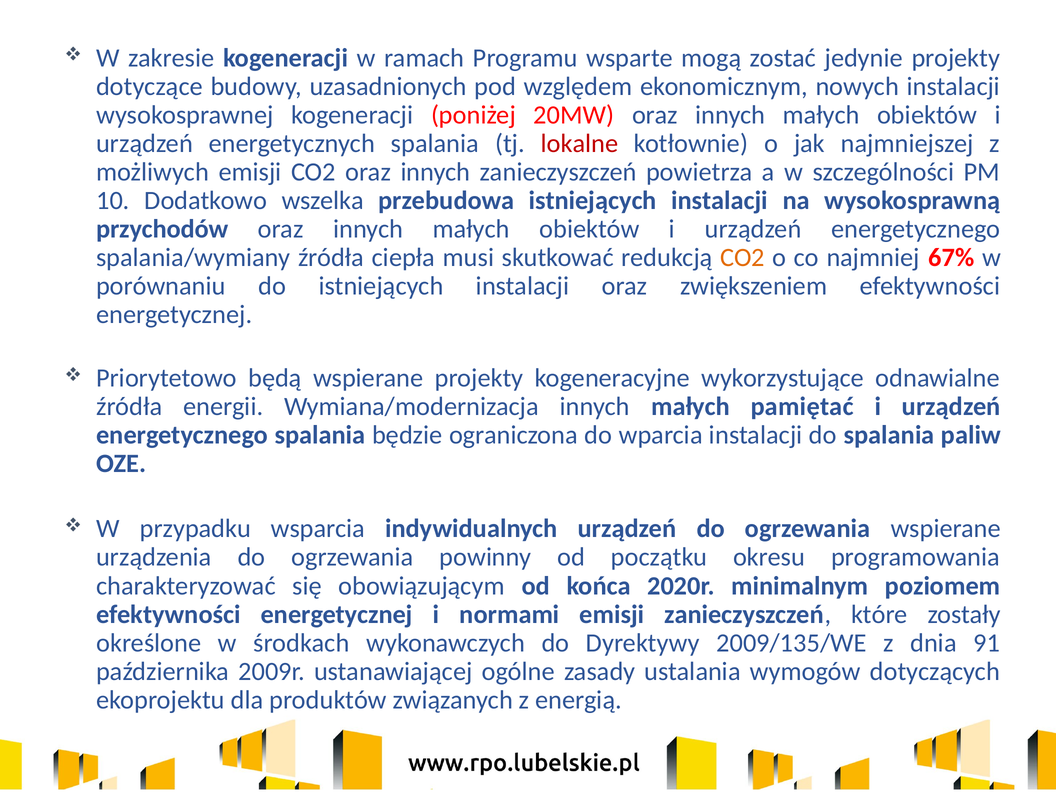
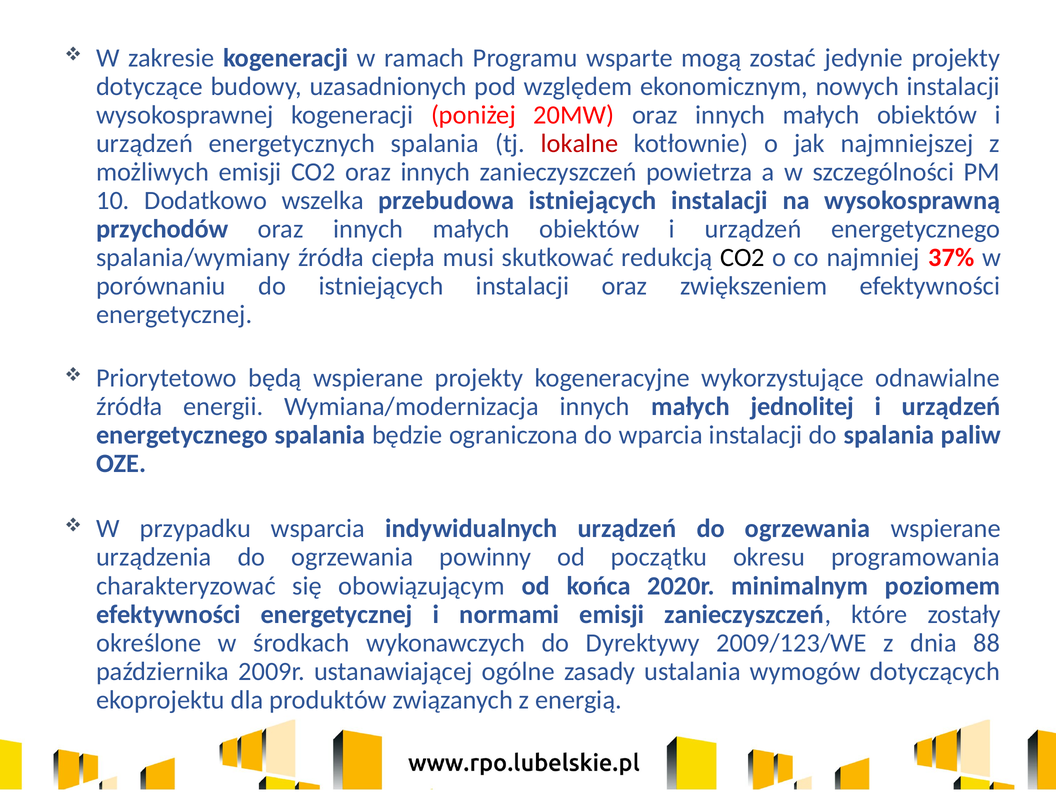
CO2 at (743, 257) colour: orange -> black
67%: 67% -> 37%
pamiętać: pamiętać -> jednolitej
2009/135/WE: 2009/135/WE -> 2009/123/WE
91: 91 -> 88
